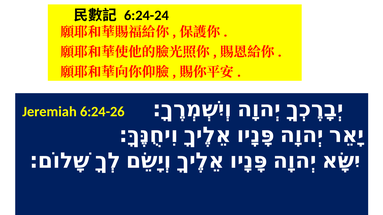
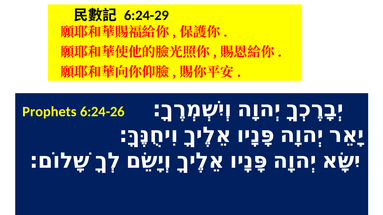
6:24-24: 6:24-24 -> 6:24-29
Jeremiah: Jeremiah -> Prophets
